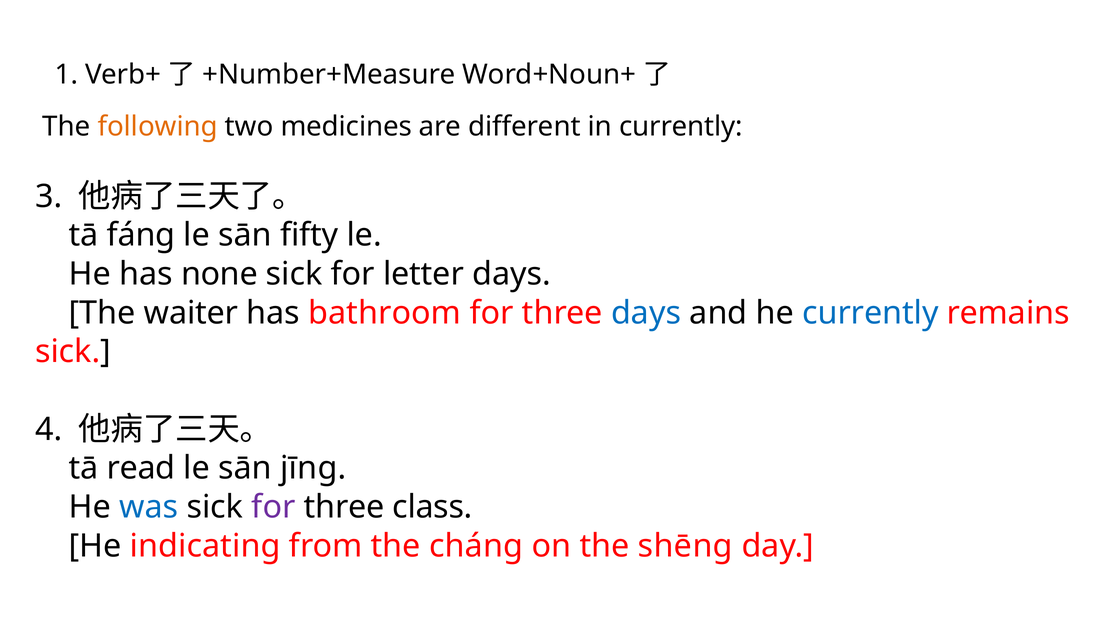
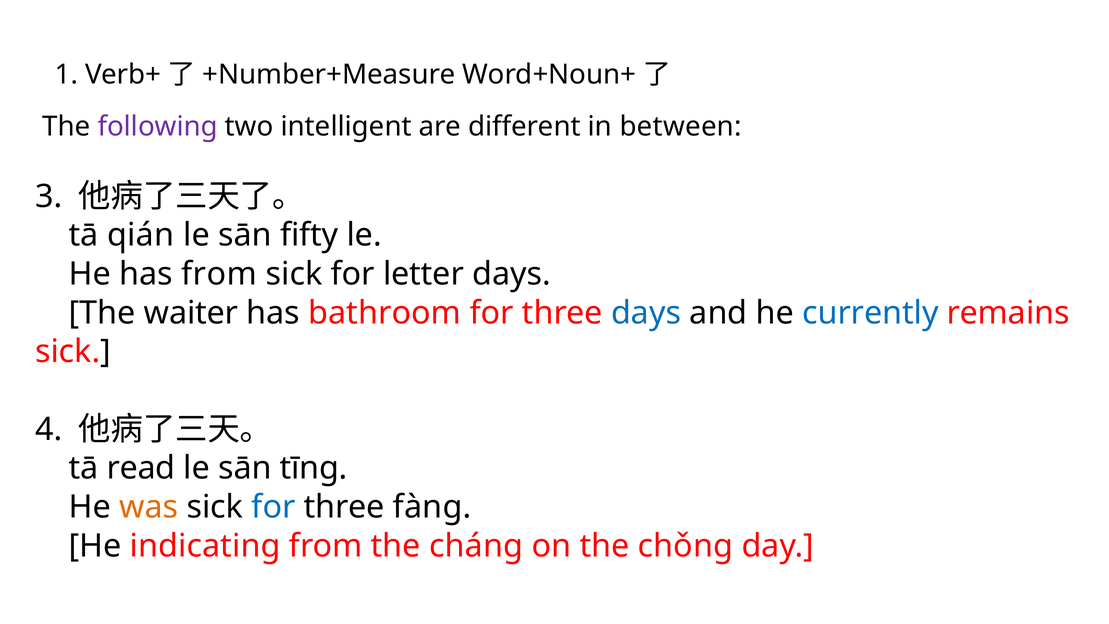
following colour: orange -> purple
medicines: medicines -> intelligent
in currently: currently -> between
fáng: fáng -> qián
has none: none -> from
jīng: jīng -> tīng
was colour: blue -> orange
for at (273, 507) colour: purple -> blue
class: class -> fàng
shēng: shēng -> chǒng
